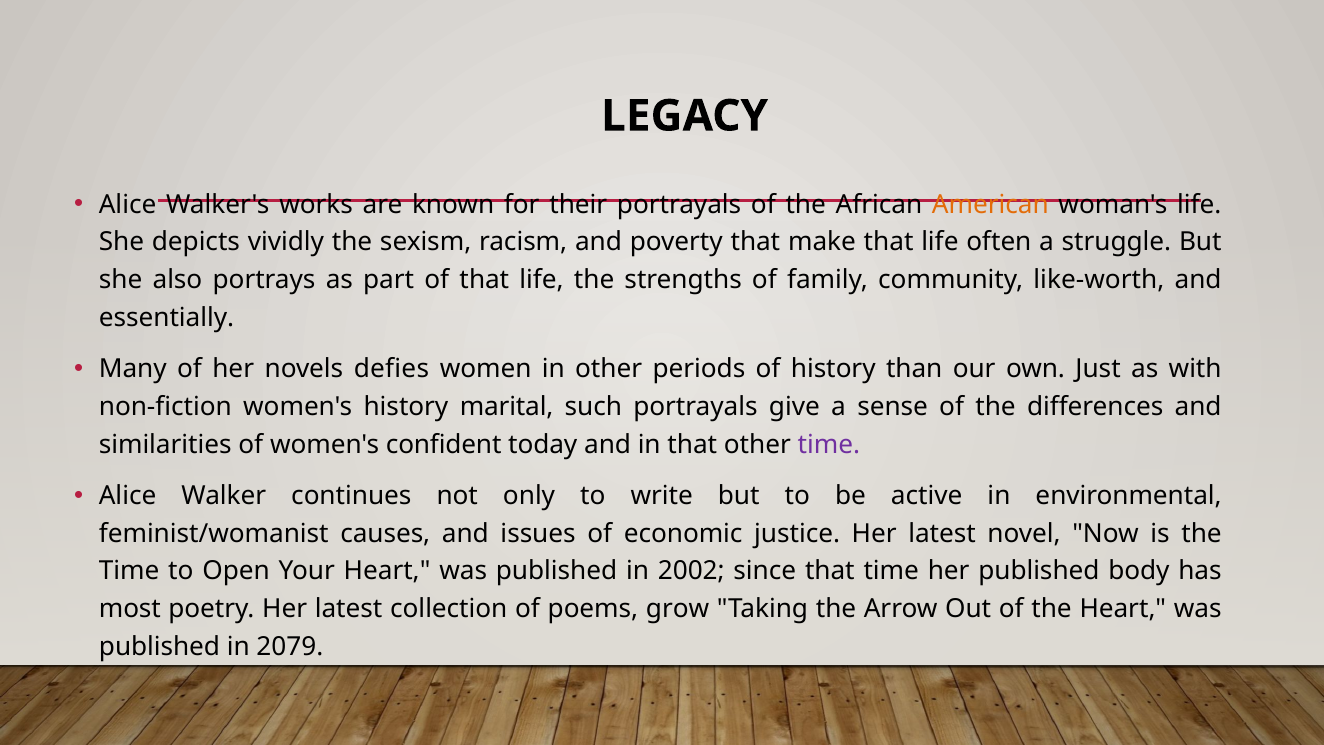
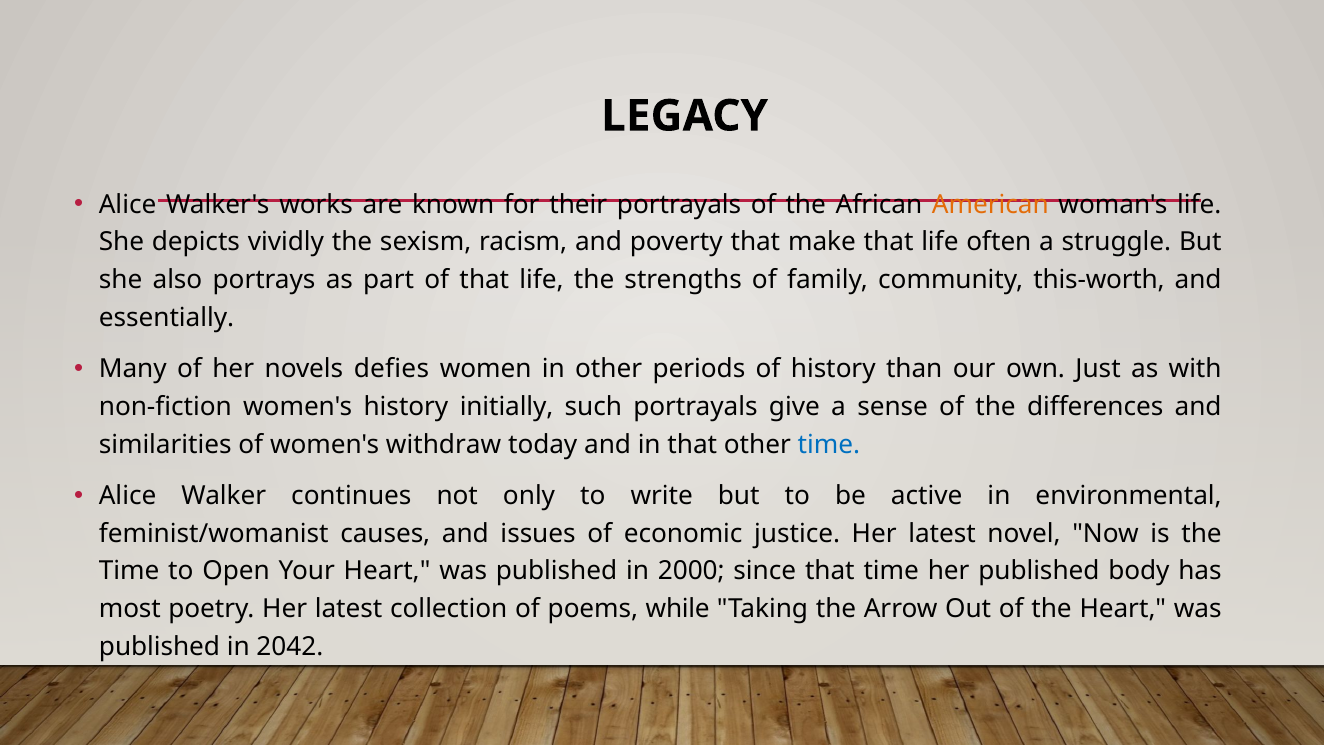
like-worth: like-worth -> this-worth
marital: marital -> initially
confident: confident -> withdraw
time at (829, 444) colour: purple -> blue
2002: 2002 -> 2000
grow: grow -> while
2079: 2079 -> 2042
